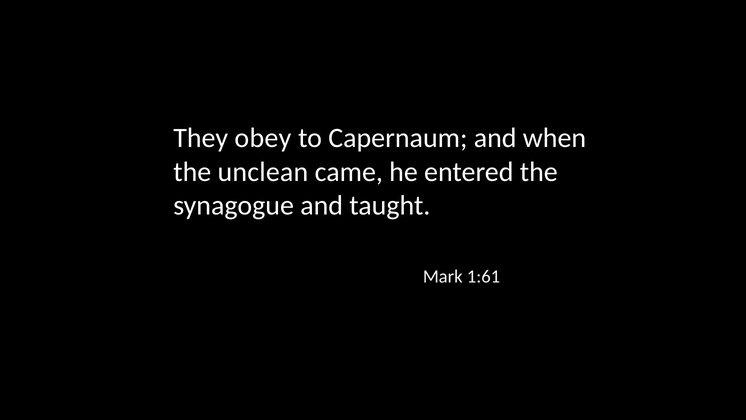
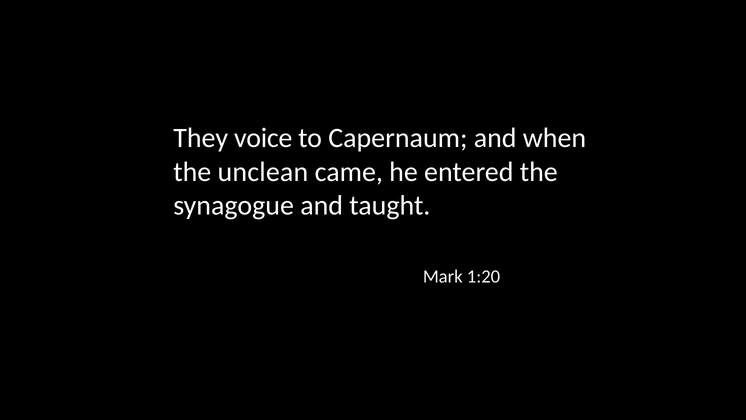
obey: obey -> voice
1:61: 1:61 -> 1:20
